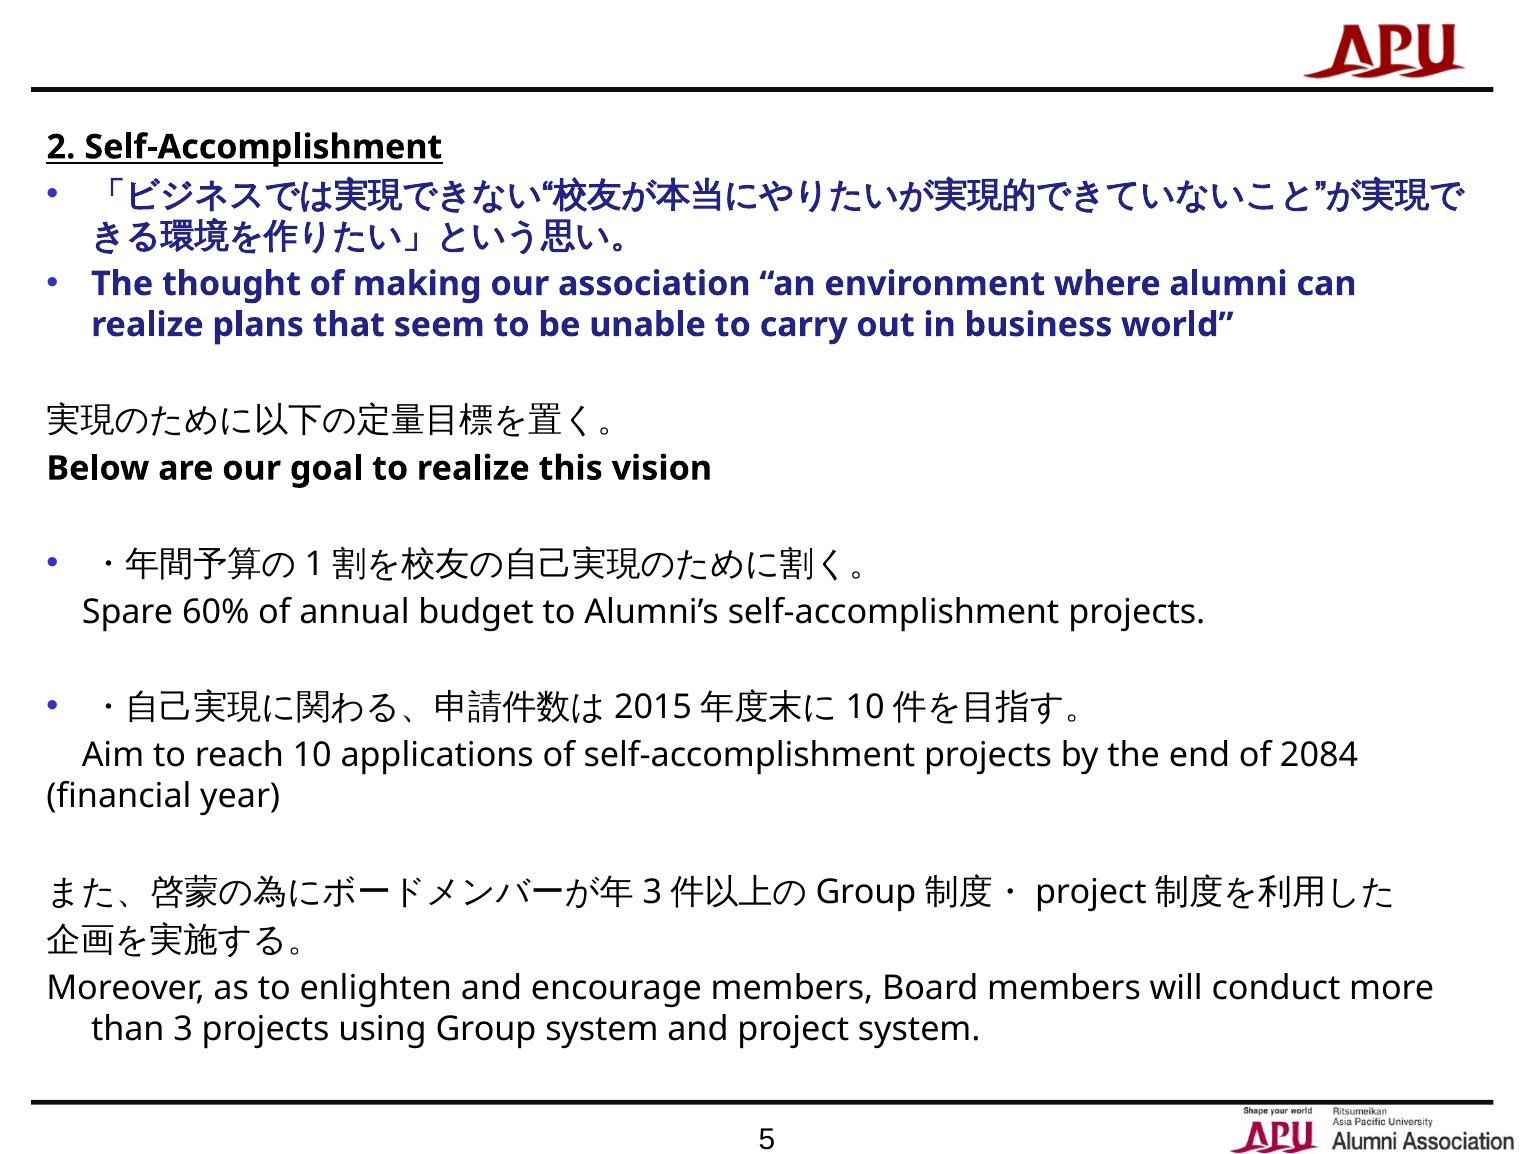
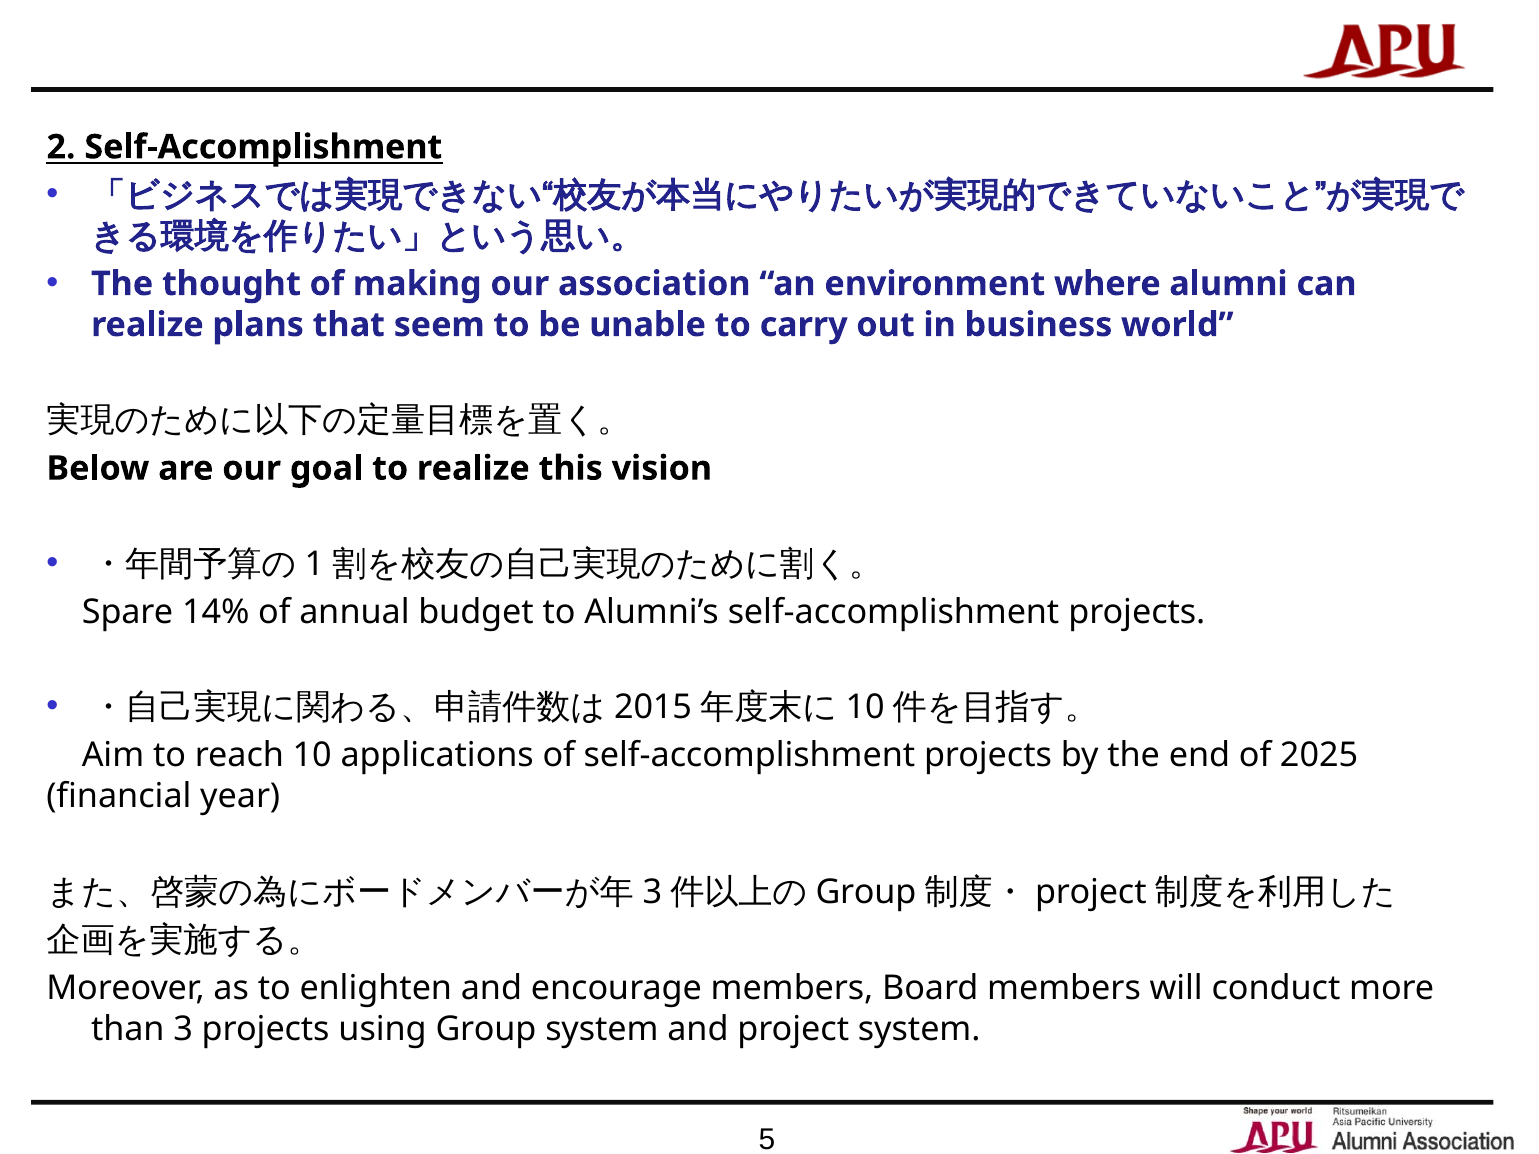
60%: 60% -> 14%
2084: 2084 -> 2025
